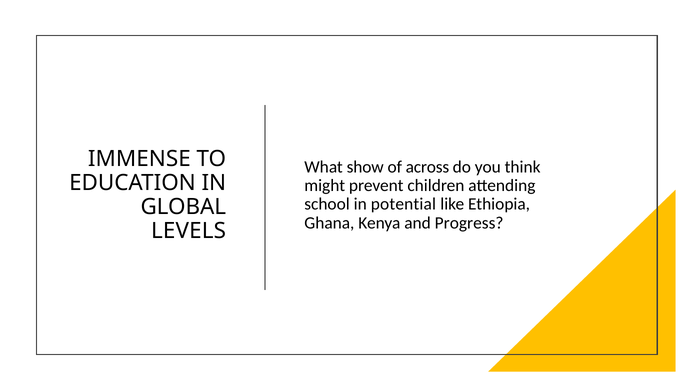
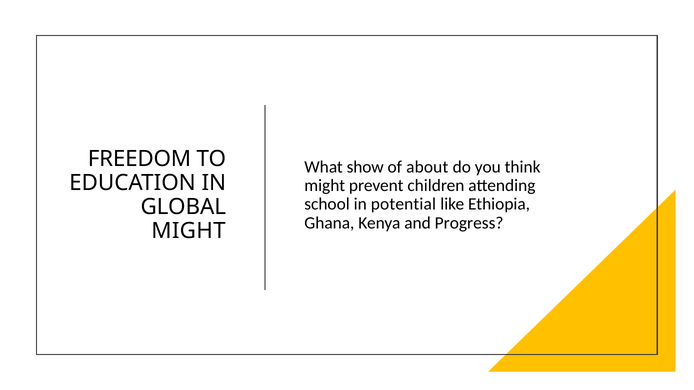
IMMENSE: IMMENSE -> FREEDOM
across: across -> about
LEVELS at (189, 231): LEVELS -> MIGHT
